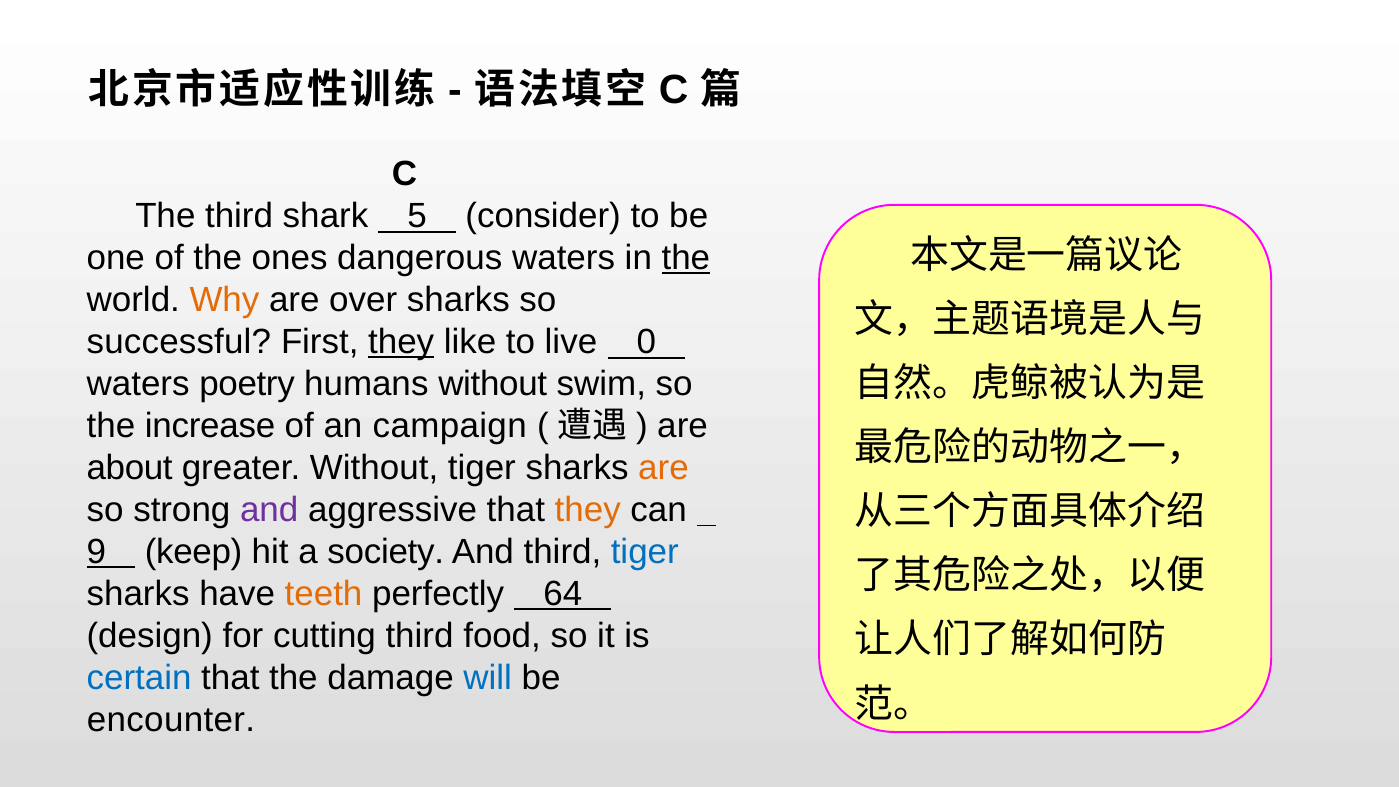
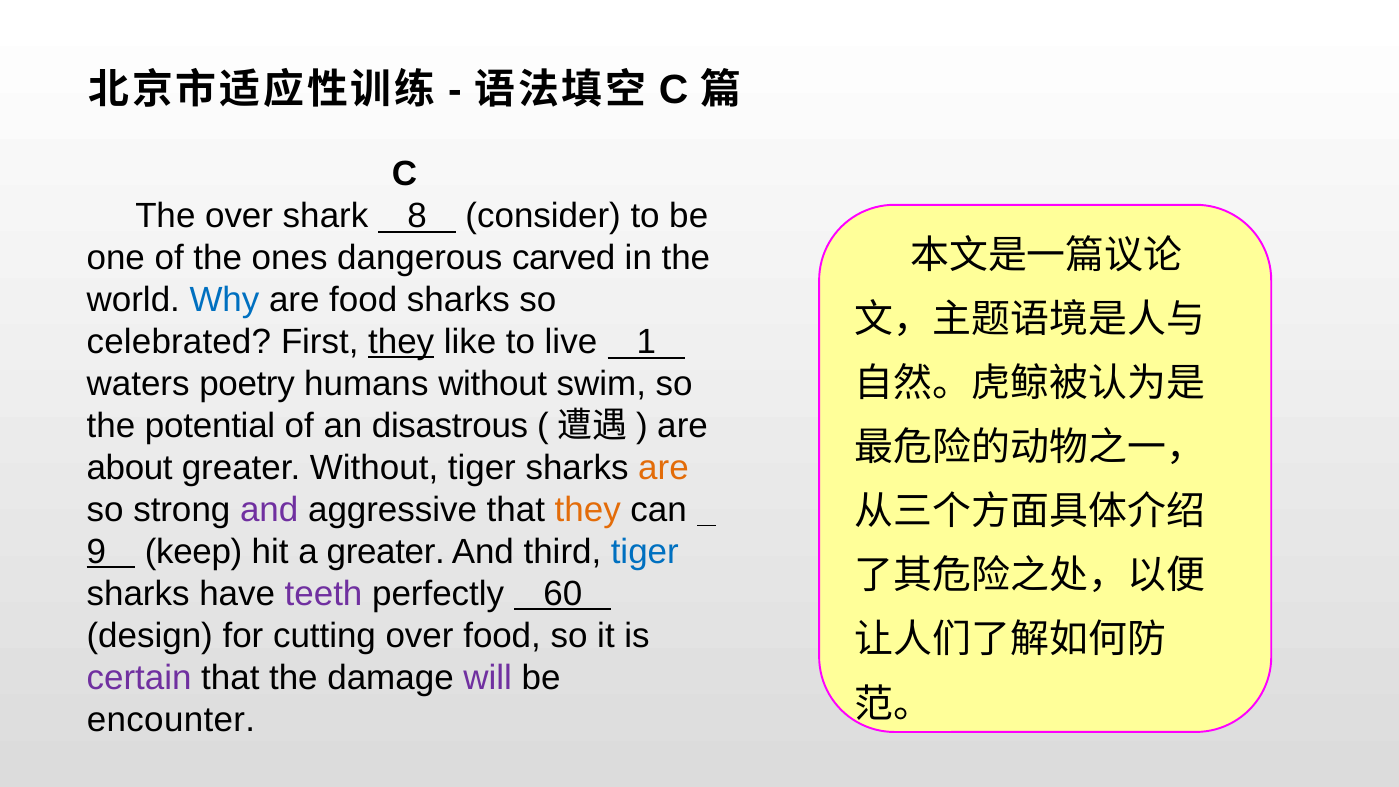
The third: third -> over
5: 5 -> 8
dangerous waters: waters -> carved
the at (686, 258) underline: present -> none
Why colour: orange -> blue
are over: over -> food
successful: successful -> celebrated
0: 0 -> 1
increase: increase -> potential
campaign: campaign -> disastrous
a society: society -> greater
teeth colour: orange -> purple
64: 64 -> 60
cutting third: third -> over
certain colour: blue -> purple
will colour: blue -> purple
